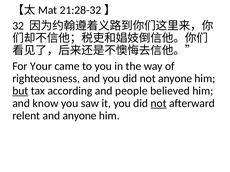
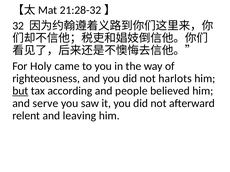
Your: Your -> Holy
not anyone: anyone -> harlots
know: know -> serve
not at (159, 104) underline: present -> none
and anyone: anyone -> leaving
